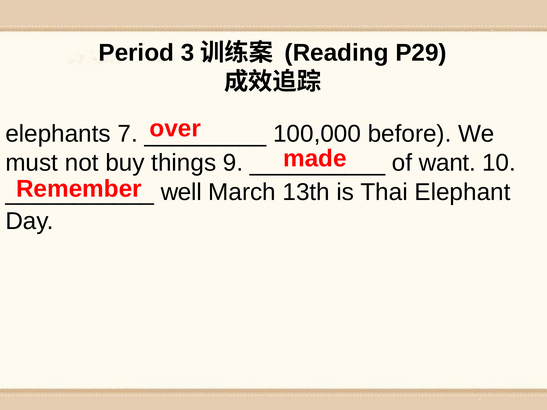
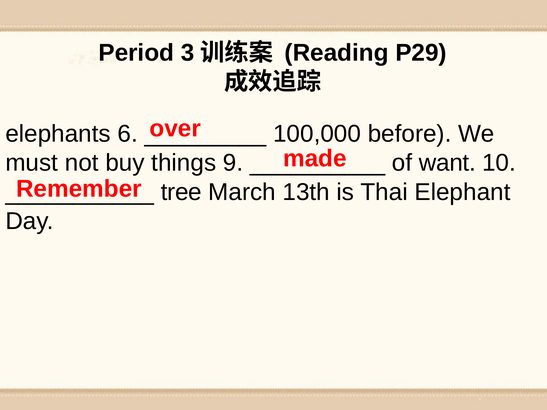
7: 7 -> 6
well: well -> tree
